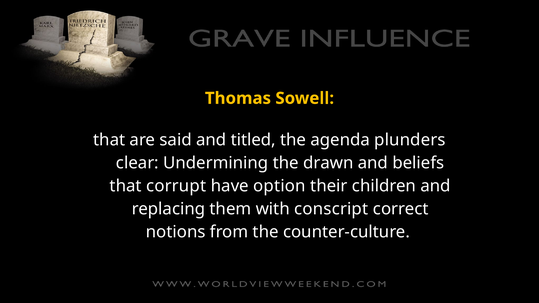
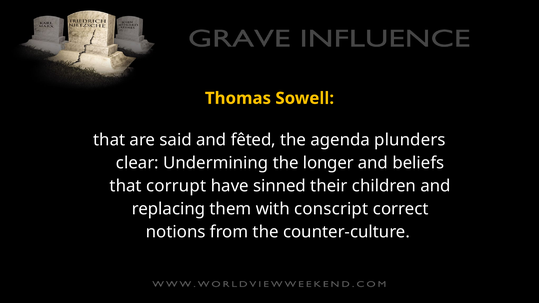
titled: titled -> fêted
drawn: drawn -> longer
option: option -> sinned
